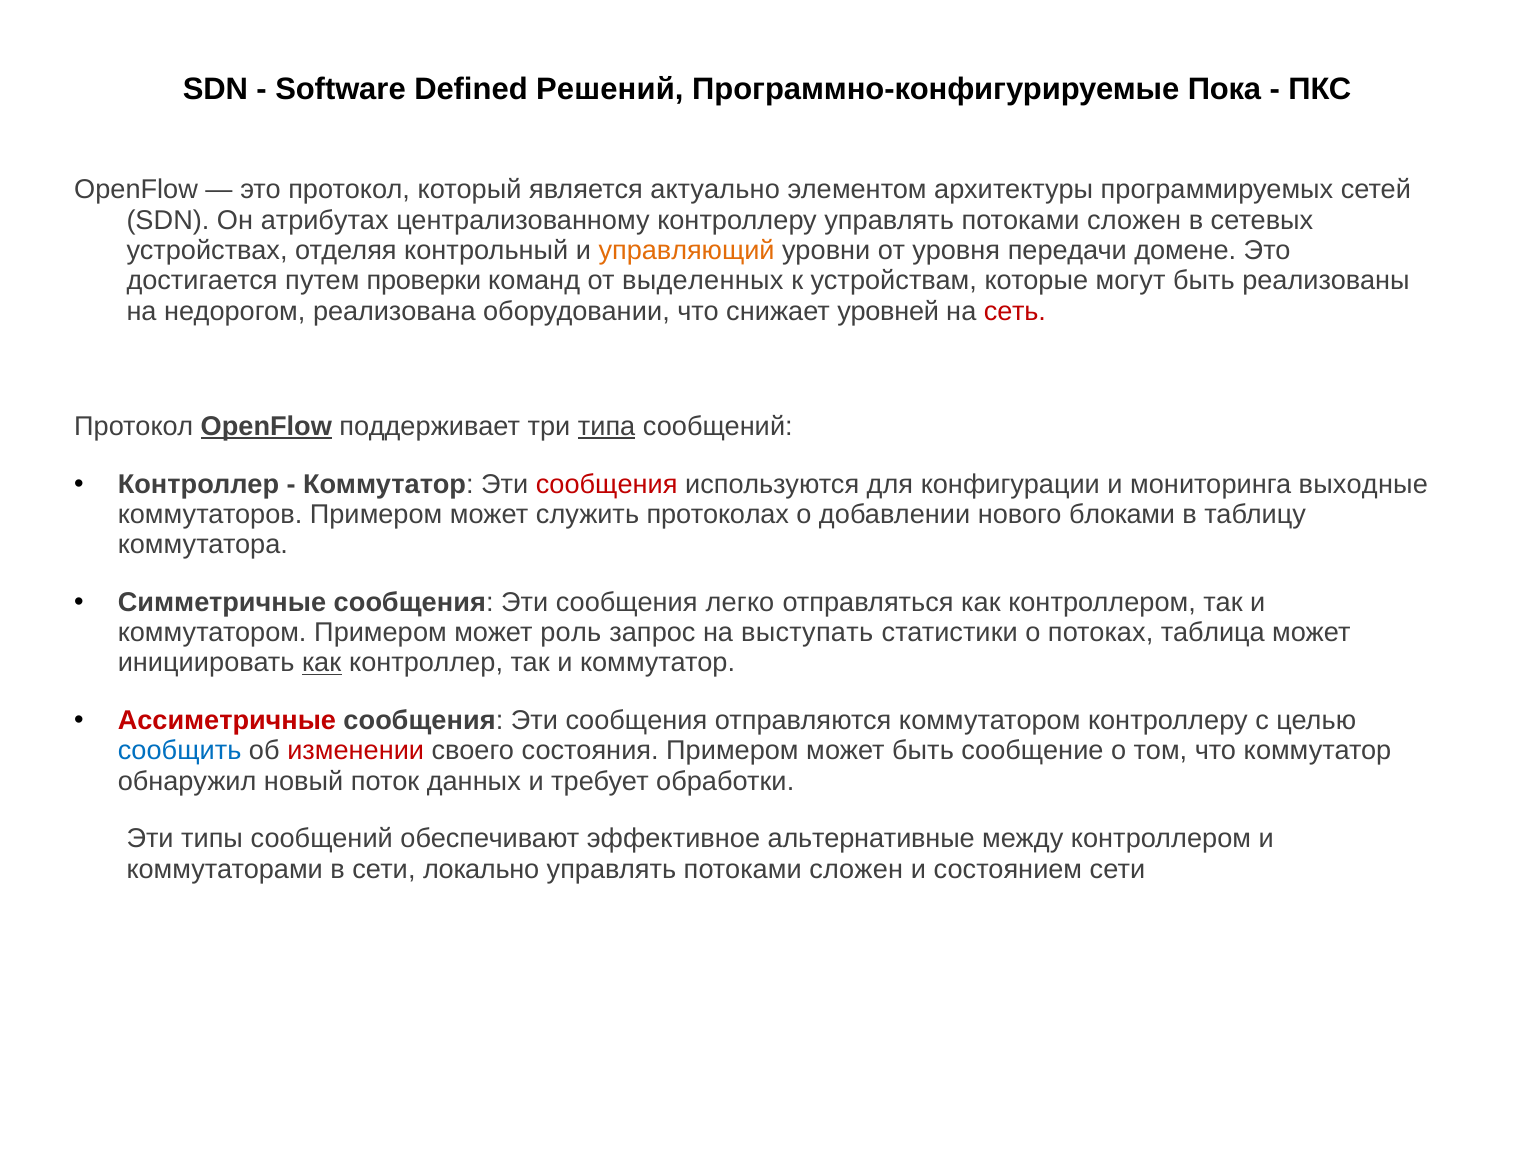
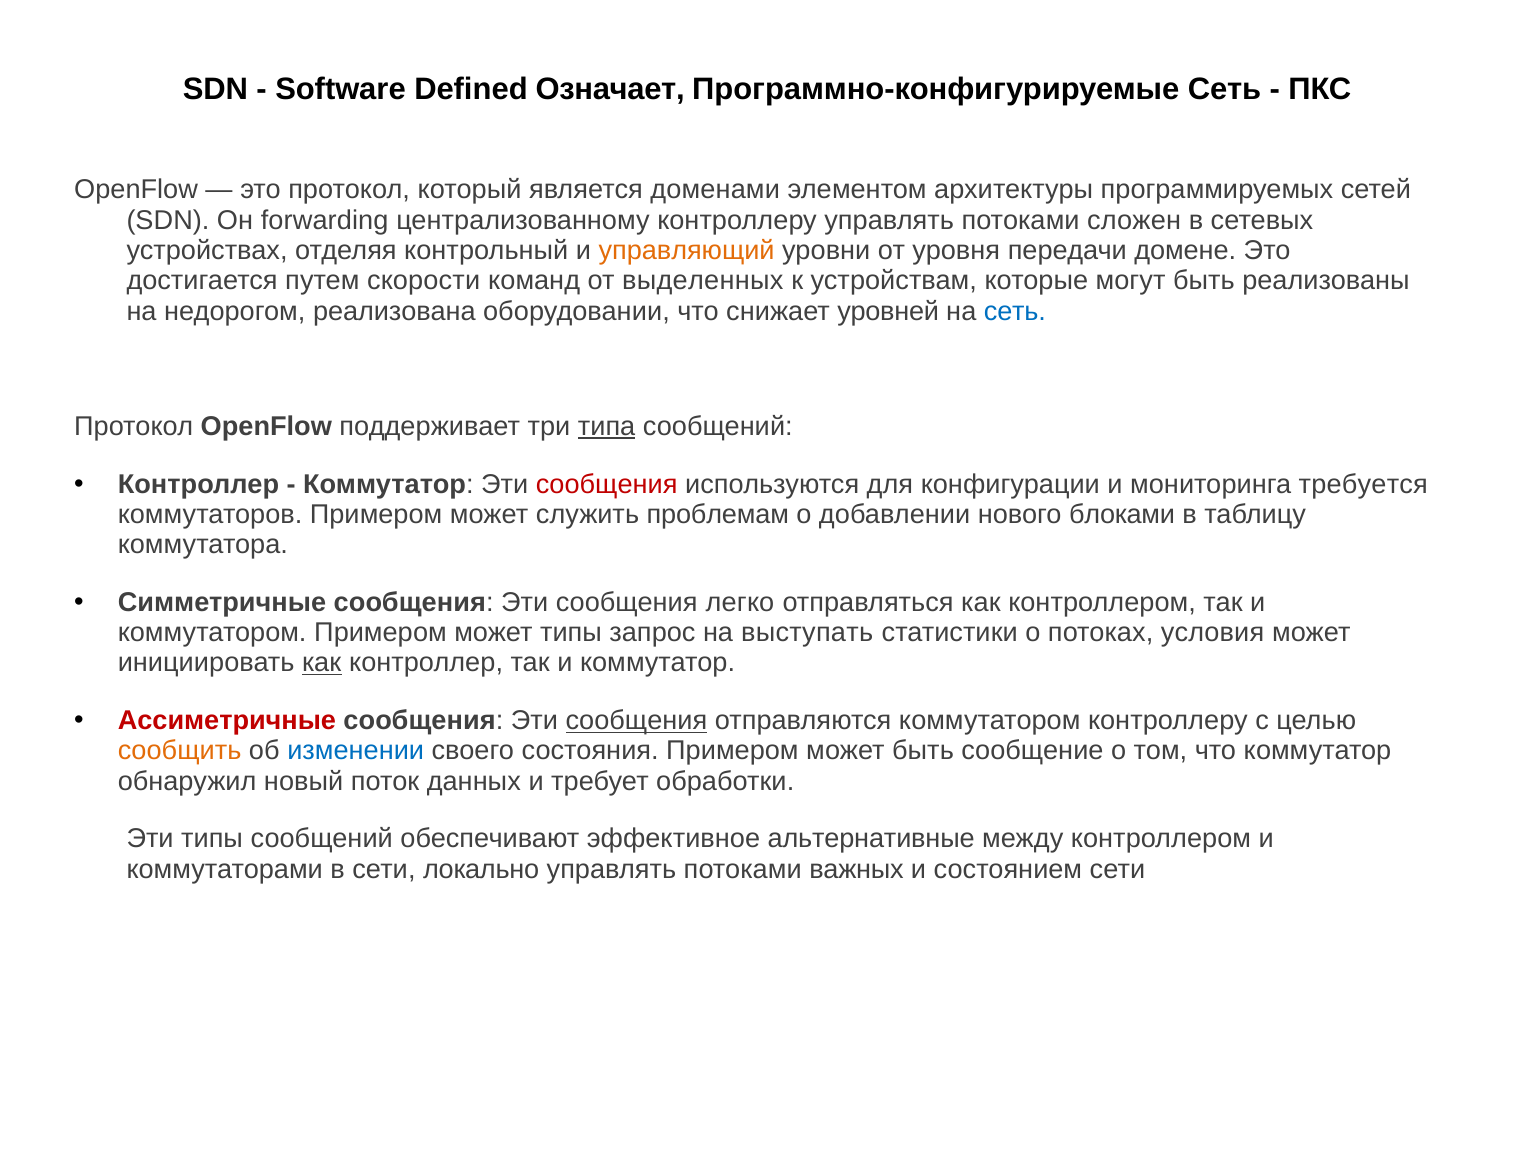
Решений: Решений -> Означает
Программно-конфигурируемые Пока: Пока -> Сеть
актуально: актуально -> доменами
атрибутах: атрибутах -> forwarding
проверки: проверки -> скорости
сеть at (1015, 311) colour: red -> blue
OpenFlow at (266, 427) underline: present -> none
выходные: выходные -> требуется
протоколах: протоколах -> проблемам
может роль: роль -> типы
таблица: таблица -> условия
сообщения at (636, 721) underline: none -> present
сообщить colour: blue -> orange
изменении colour: red -> blue
сложен at (856, 870): сложен -> важных
